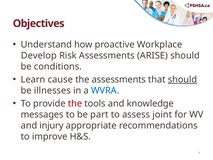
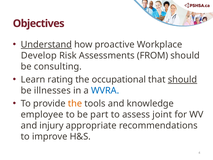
Understand underline: none -> present
ARISE: ARISE -> FROM
conditions: conditions -> consulting
cause: cause -> rating
the assessments: assessments -> occupational
the at (75, 103) colour: red -> orange
messages: messages -> employee
